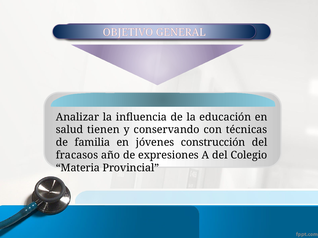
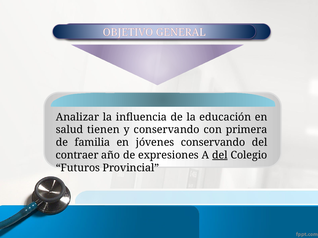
técnicas: técnicas -> primera
jóvenes construcción: construcción -> conservando
fracasos: fracasos -> contraer
del at (220, 155) underline: none -> present
Materia: Materia -> Futuros
